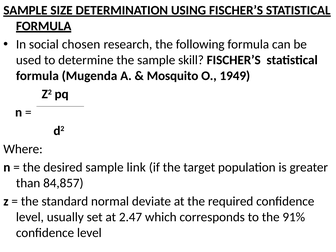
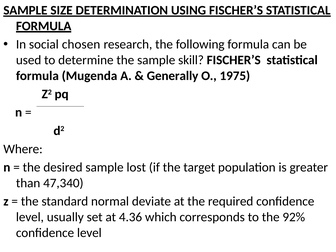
Mosquito: Mosquito -> Generally
1949: 1949 -> 1975
link: link -> lost
84,857: 84,857 -> 47,340
2.47: 2.47 -> 4.36
91%: 91% -> 92%
